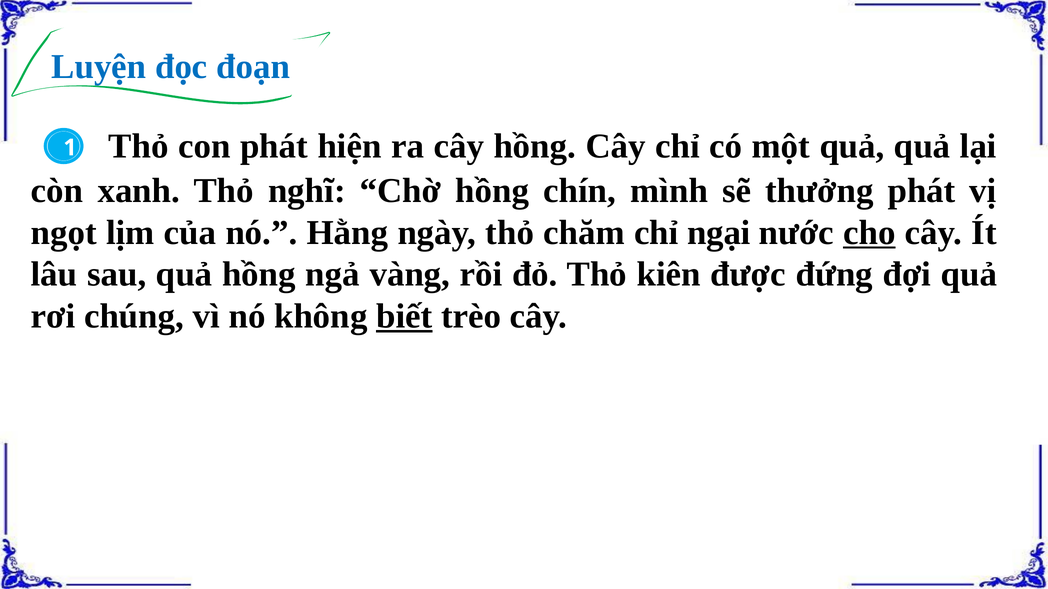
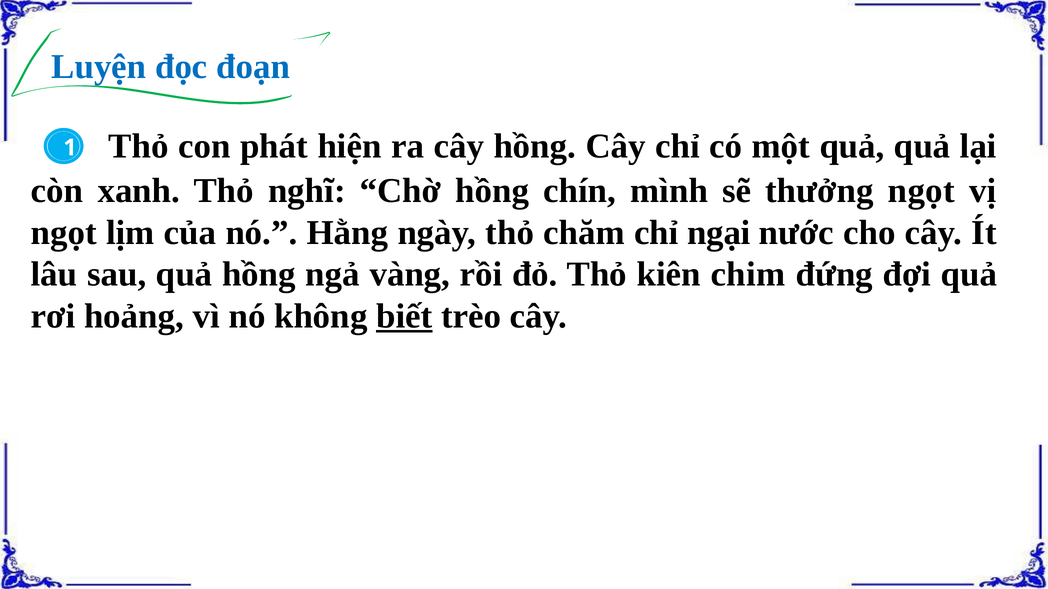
thưởng phát: phát -> ngọt
cho underline: present -> none
được: được -> chim
chúng: chúng -> hoảng
